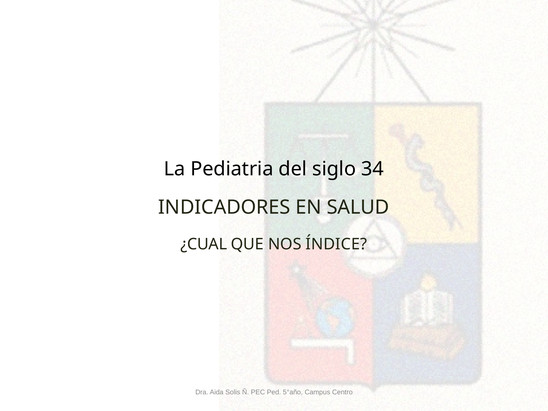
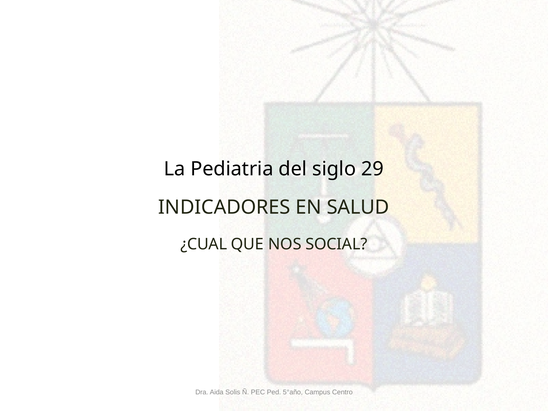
34: 34 -> 29
ÍNDICE: ÍNDICE -> SOCIAL
